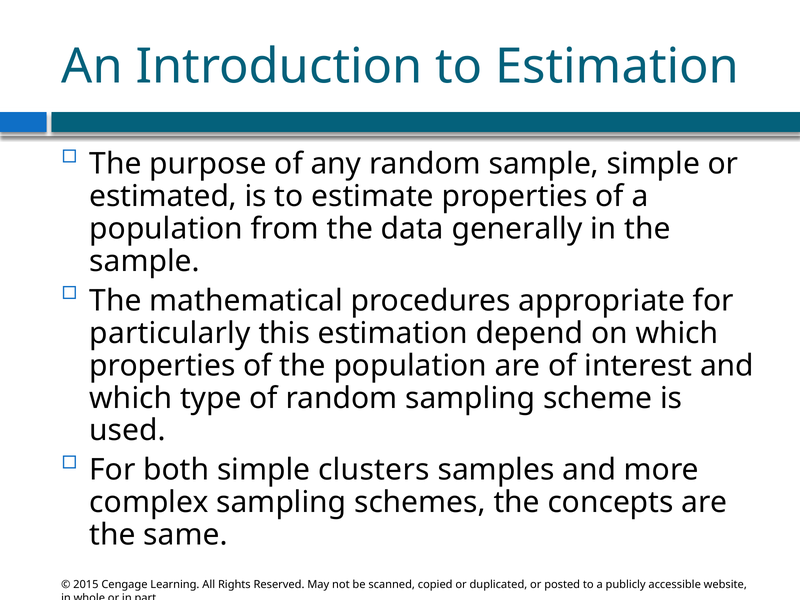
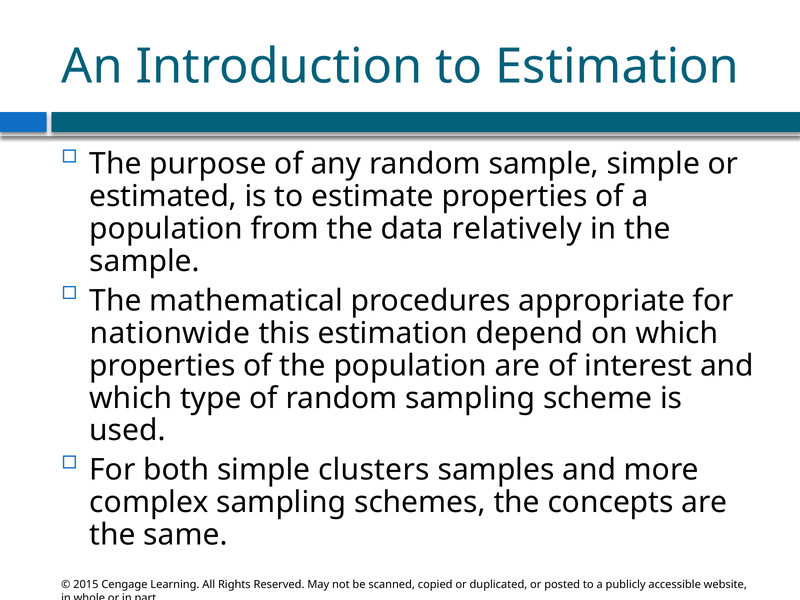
generally: generally -> relatively
particularly: particularly -> nationwide
